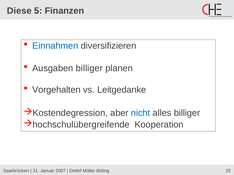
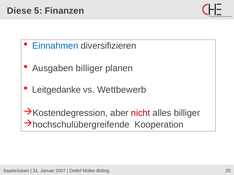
Vorgehalten: Vorgehalten -> Leitgedanke
Leitgedanke: Leitgedanke -> Wettbewerb
nicht colour: blue -> red
